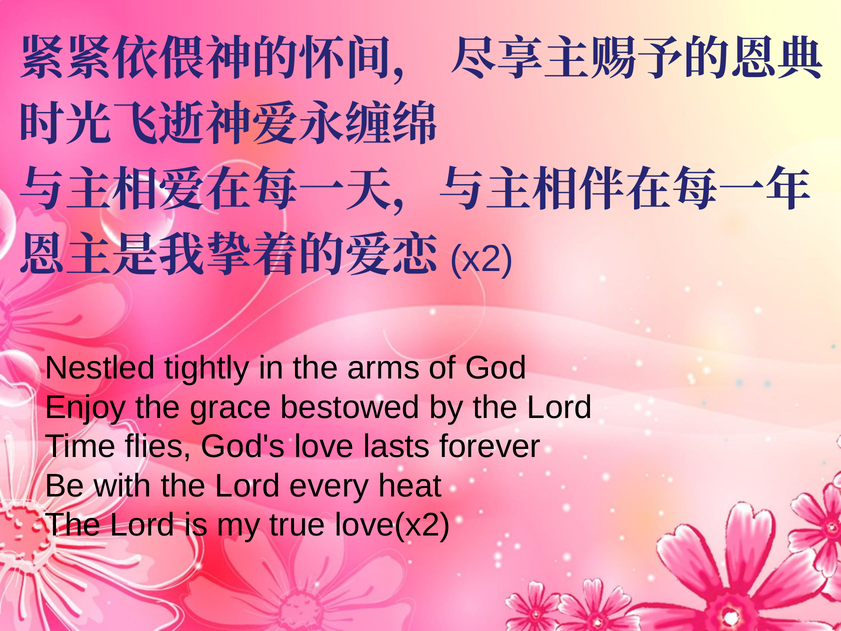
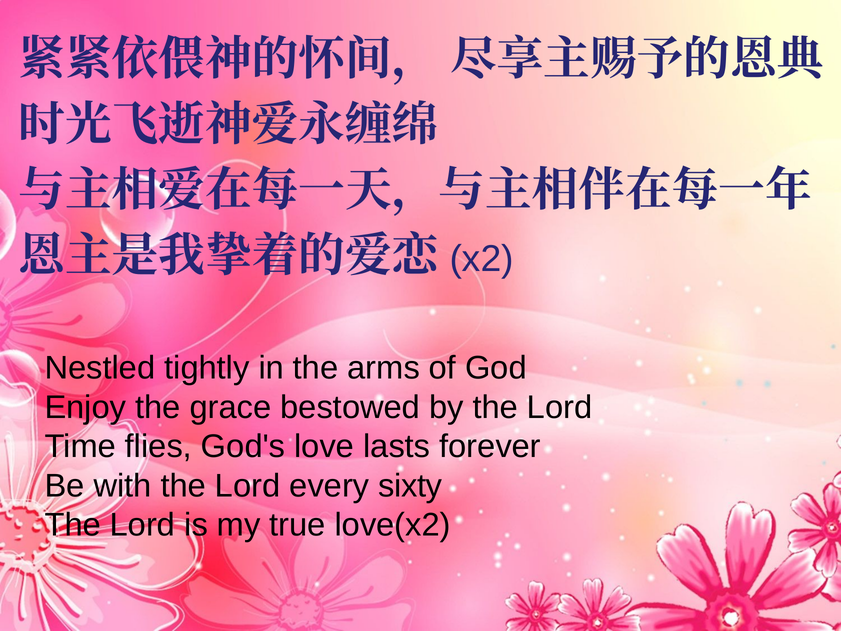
heat: heat -> sixty
